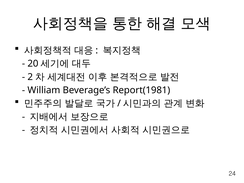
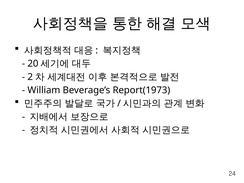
Report(1981: Report(1981 -> Report(1973
